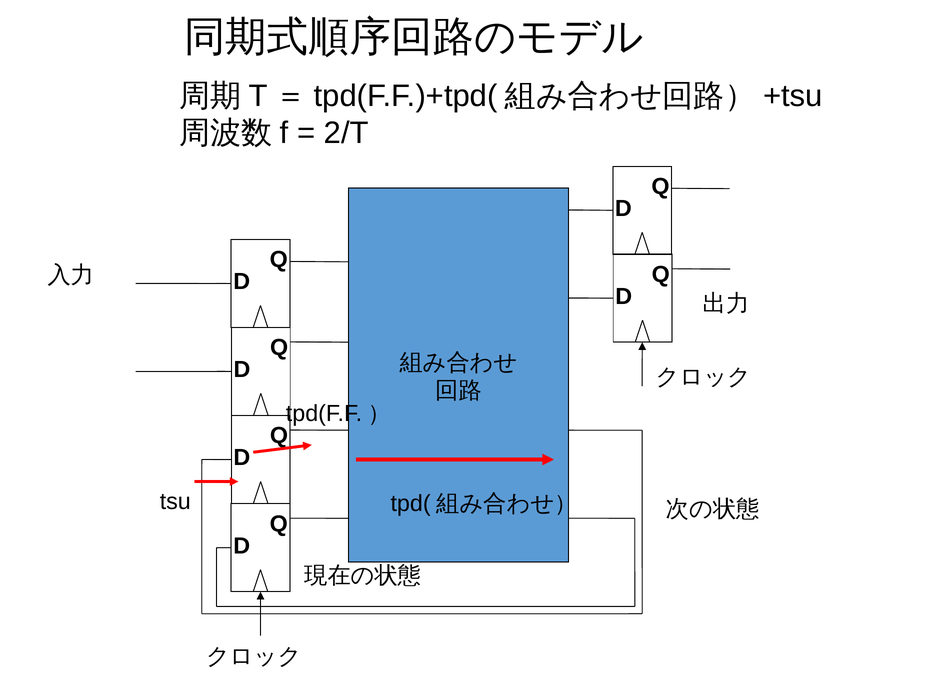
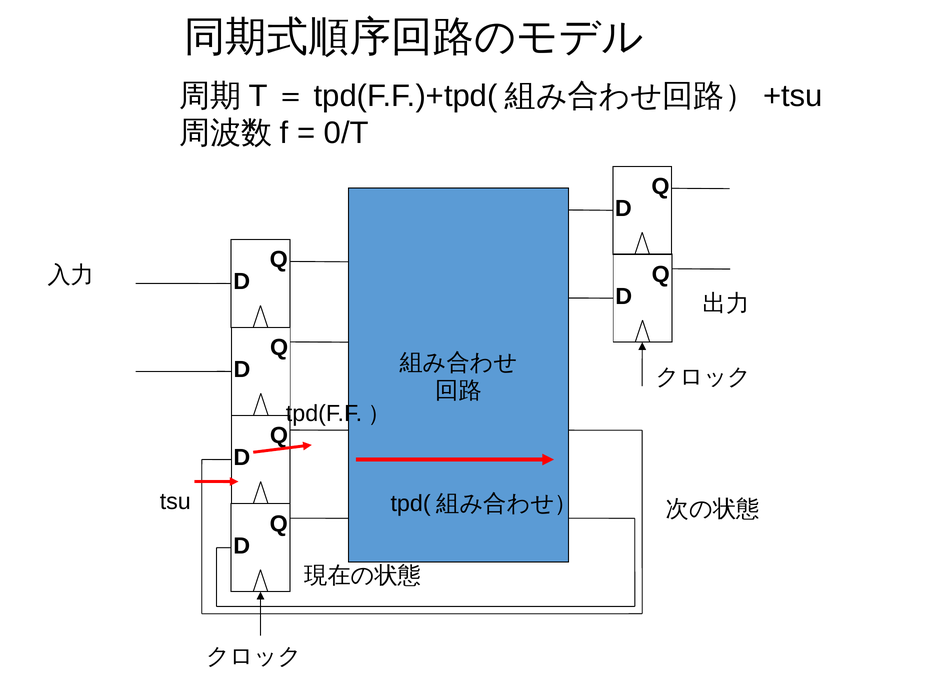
2/T: 2/T -> 0/T
